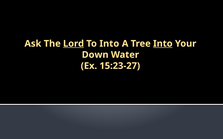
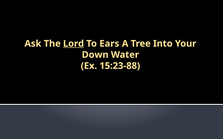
To Into: Into -> Ears
Into at (163, 44) underline: present -> none
15:23-27: 15:23-27 -> 15:23-88
